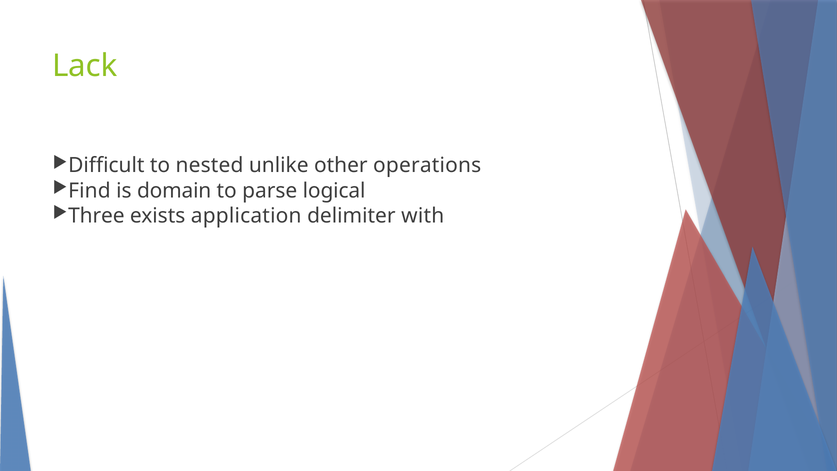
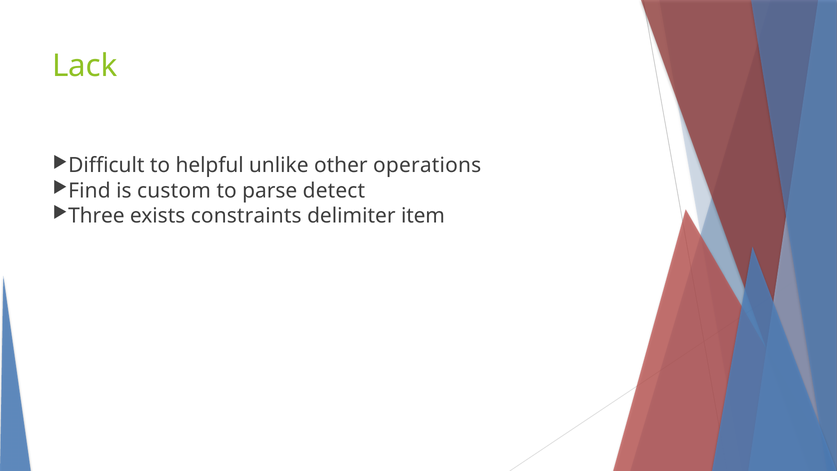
nested: nested -> helpful
domain: domain -> custom
logical: logical -> detect
application: application -> constraints
with: with -> item
